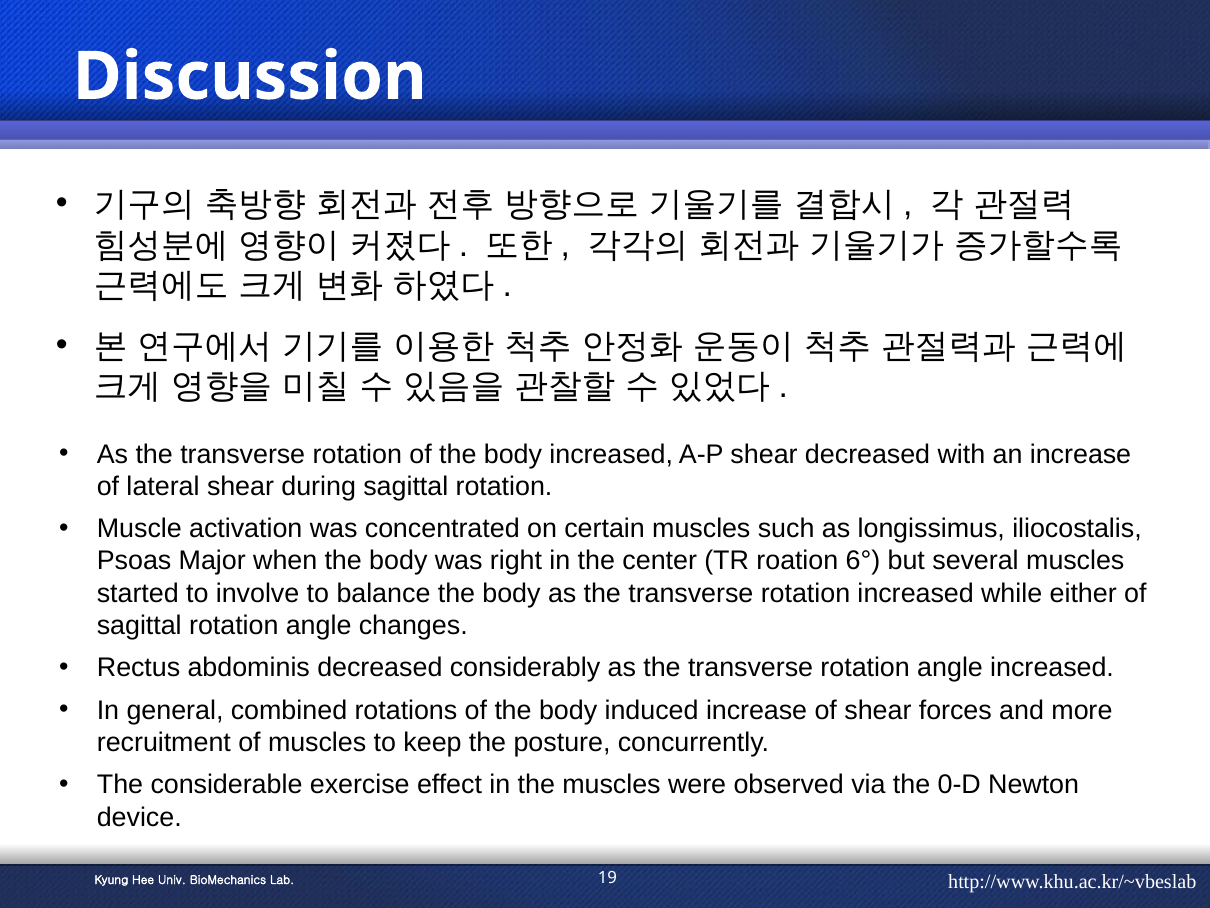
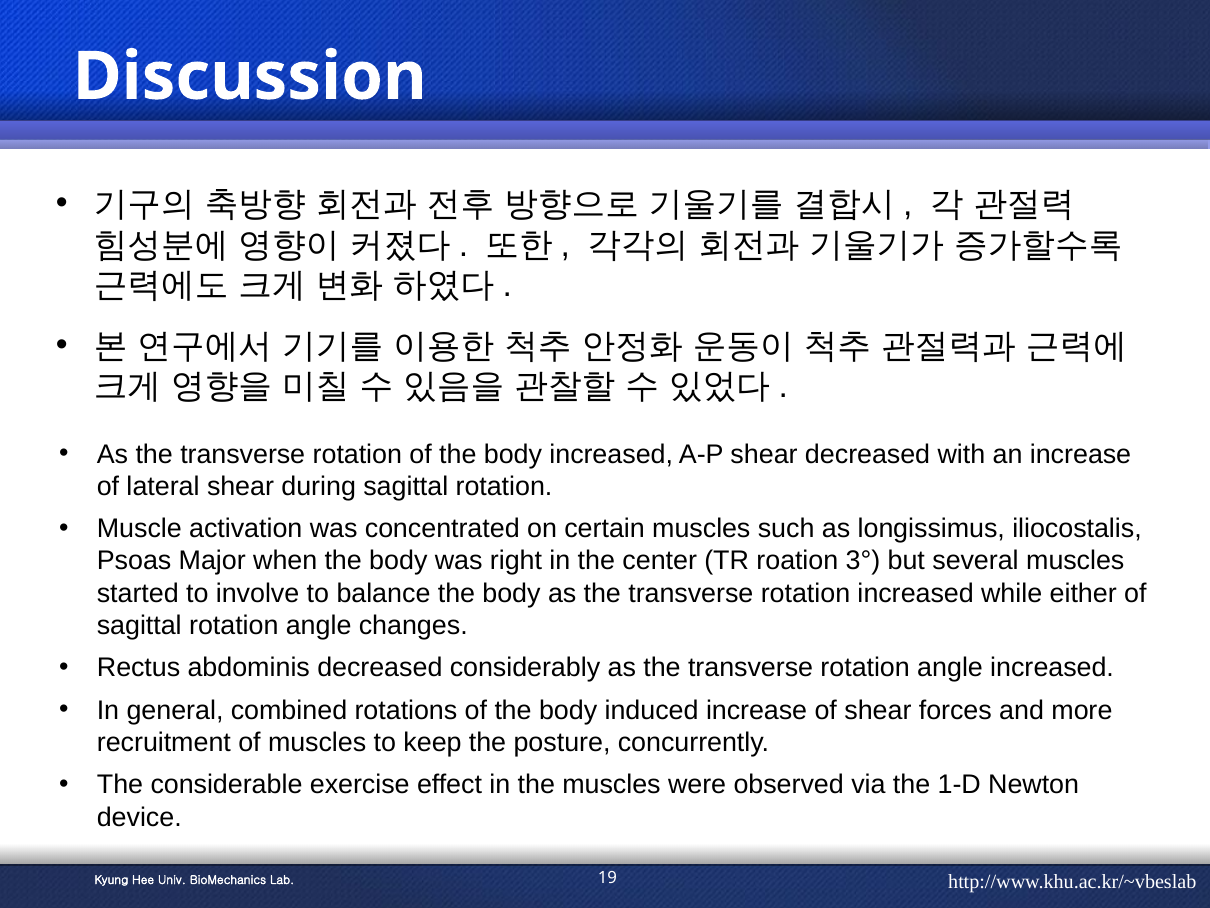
6°: 6° -> 3°
0-D: 0-D -> 1-D
